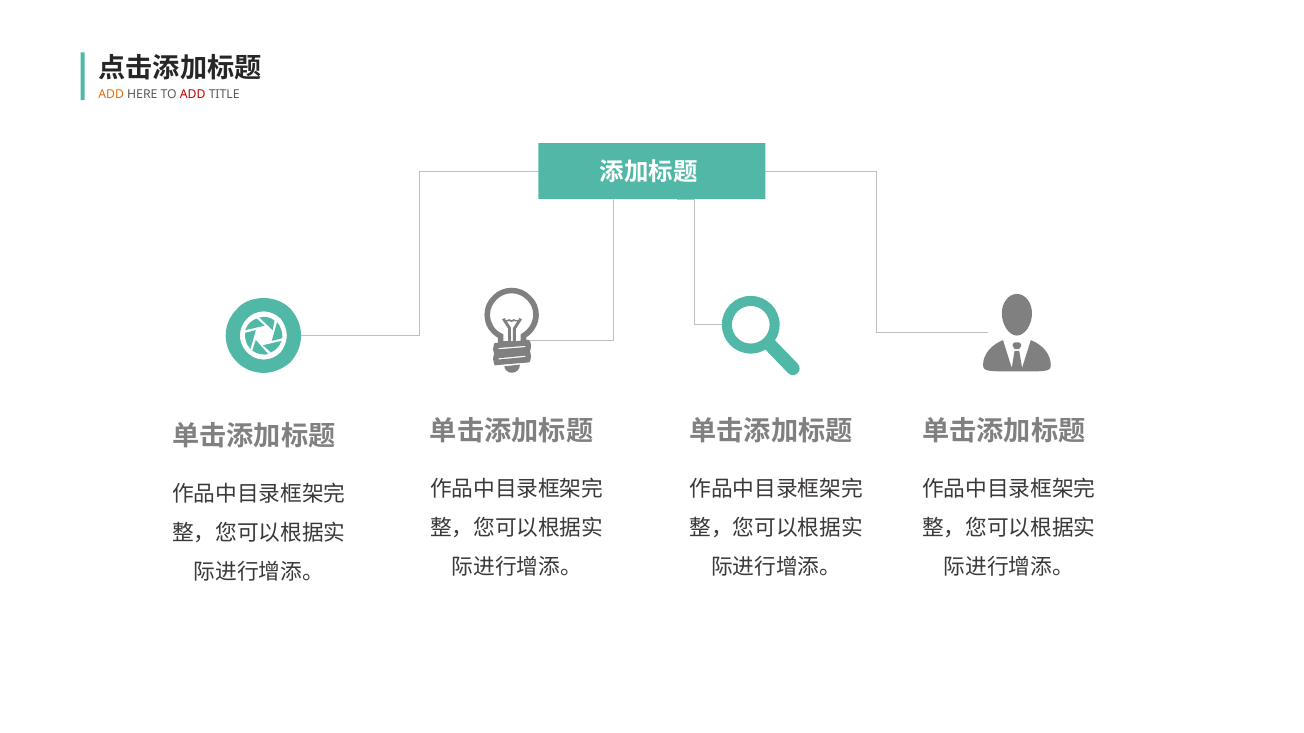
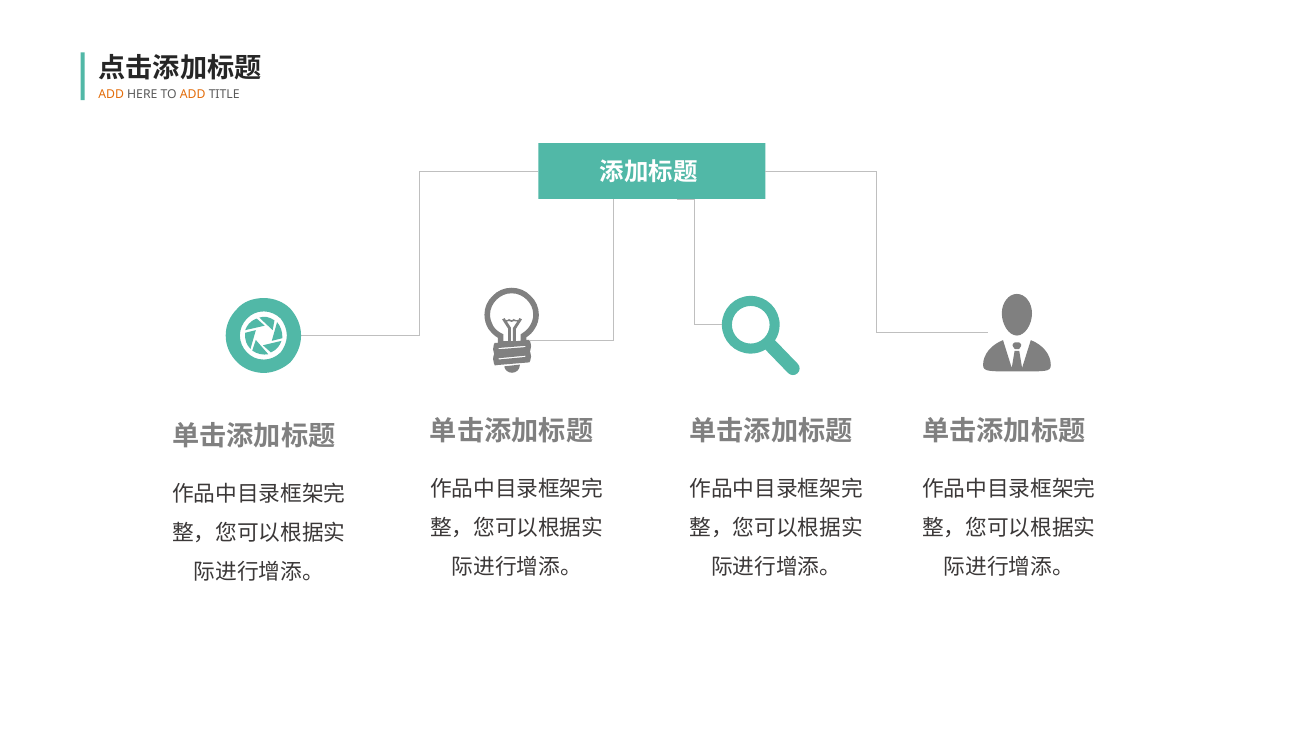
ADD at (193, 95) colour: red -> orange
